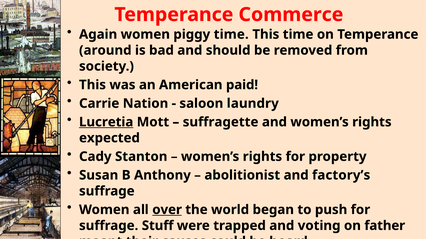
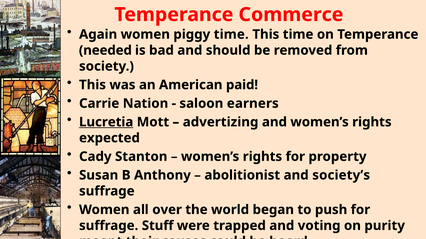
around: around -> needed
laundry: laundry -> earners
suffragette: suffragette -> advertizing
factory’s: factory’s -> society’s
over underline: present -> none
father: father -> purity
